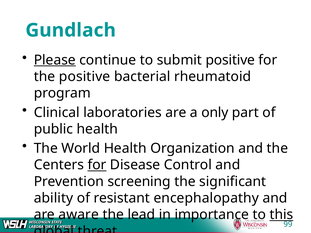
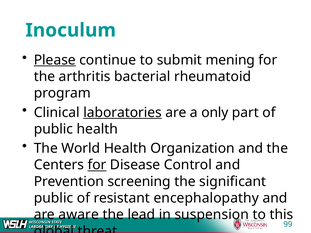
Gundlach: Gundlach -> Inoculum
submit positive: positive -> mening
the positive: positive -> arthritis
laboratories underline: none -> present
ability at (54, 198): ability -> public
importance: importance -> suspension
this underline: present -> none
